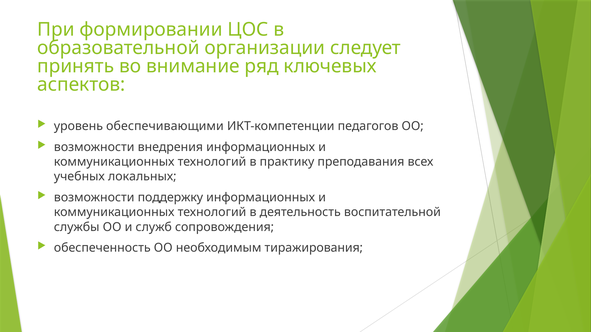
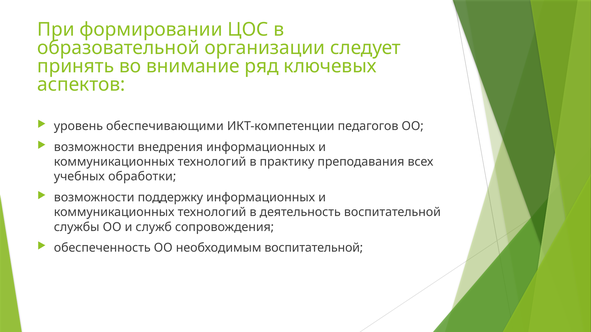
локальных: локальных -> обработки
необходимым тиражирования: тиражирования -> воспитательной
